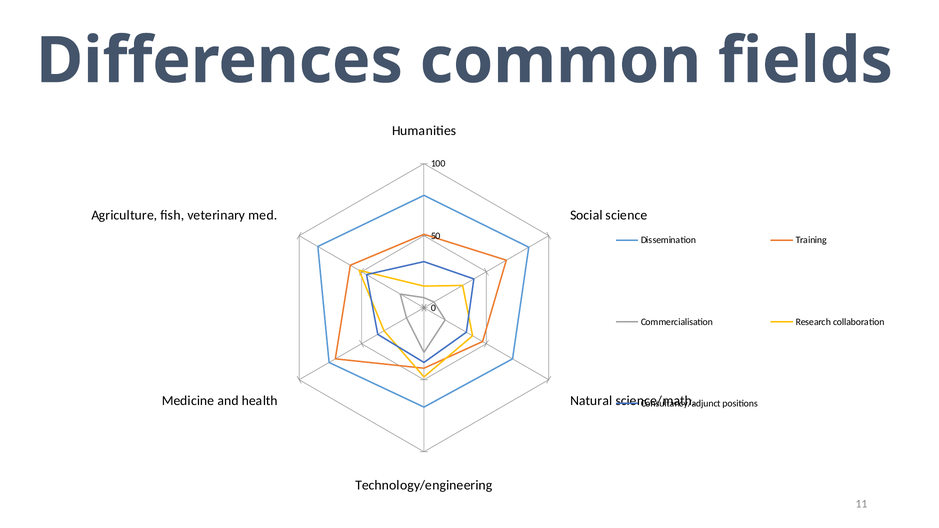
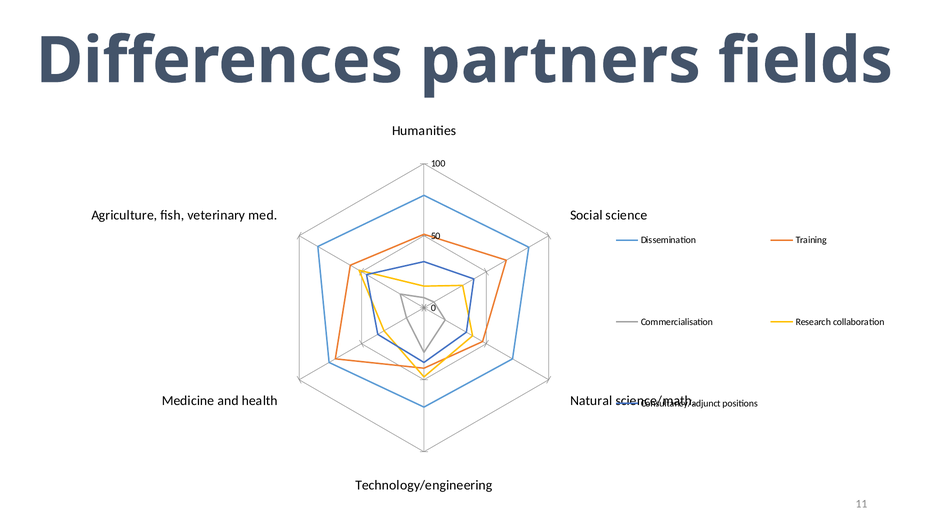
common: common -> partners
